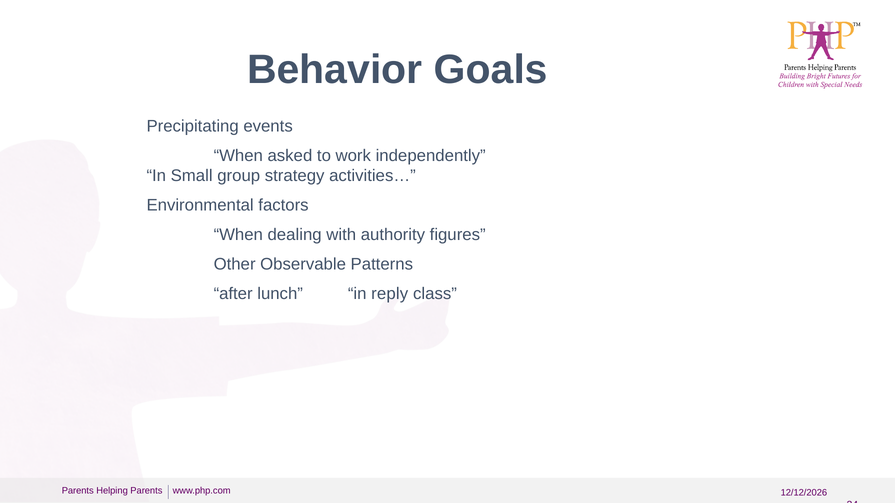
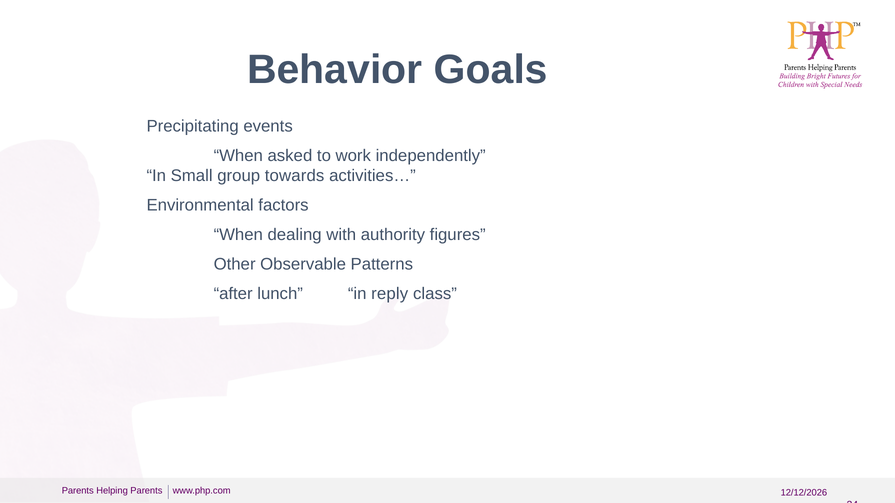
strategy: strategy -> towards
